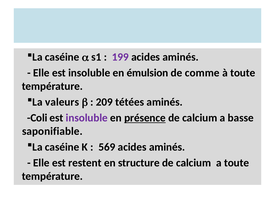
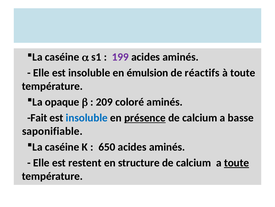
comme: comme -> réactifs
valeurs: valeurs -> opaque
tétées: tétées -> coloré
Coli: Coli -> Fait
insoluble at (87, 117) colour: purple -> blue
569: 569 -> 650
toute at (237, 162) underline: none -> present
